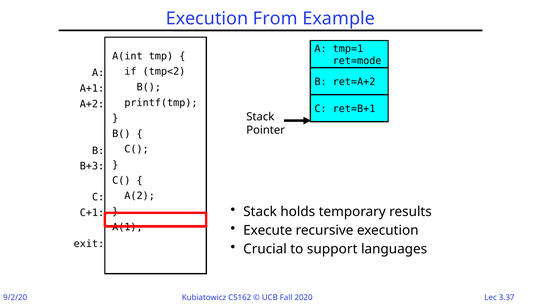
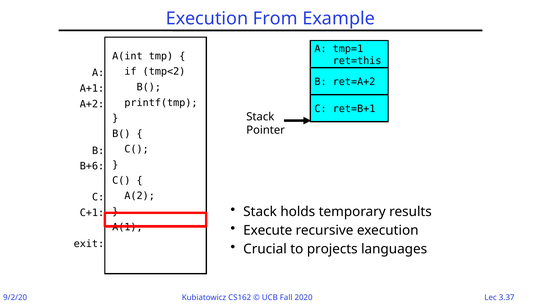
ret=mode: ret=mode -> ret=this
B+3: B+3 -> B+6
support: support -> projects
